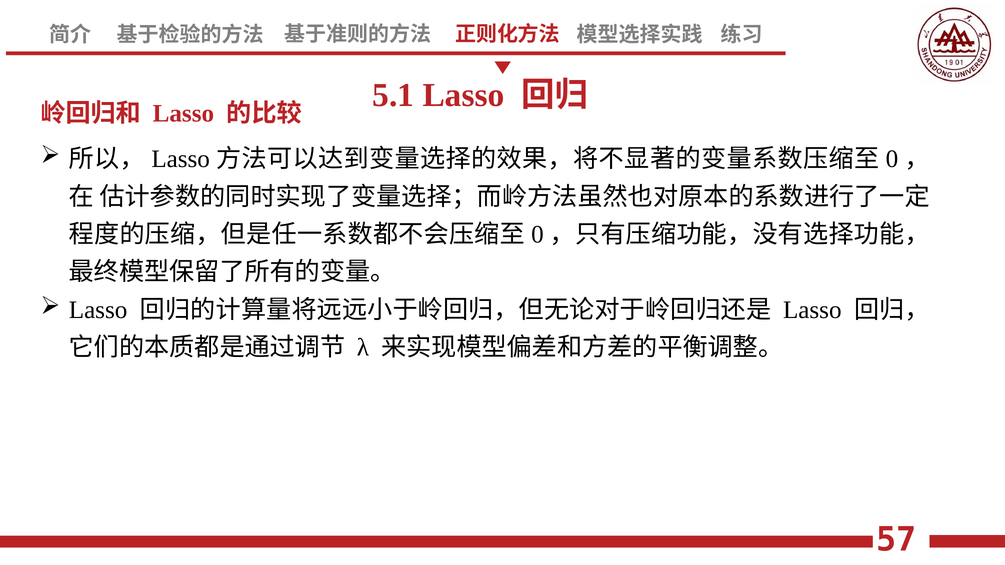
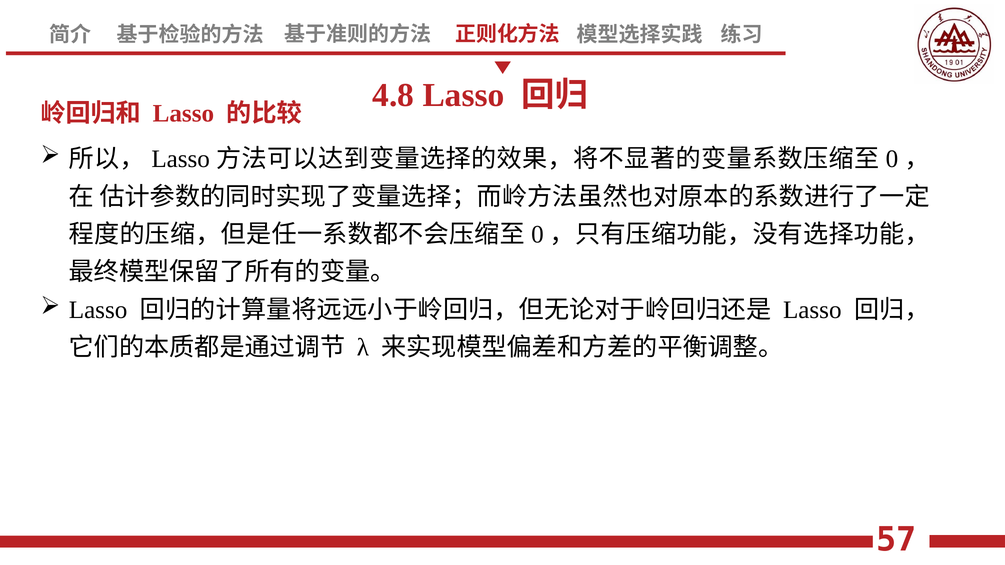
5.1: 5.1 -> 4.8
